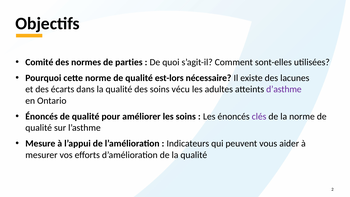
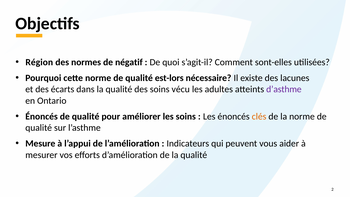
Comité: Comité -> Région
parties: parties -> négatif
clés colour: purple -> orange
